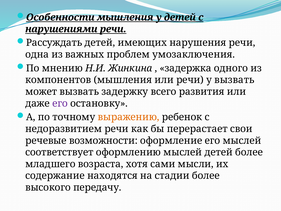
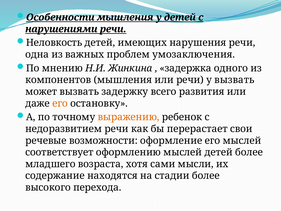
Рассуждать: Рассуждать -> Неловкость
его at (60, 103) colour: purple -> orange
передачу: передачу -> перехода
